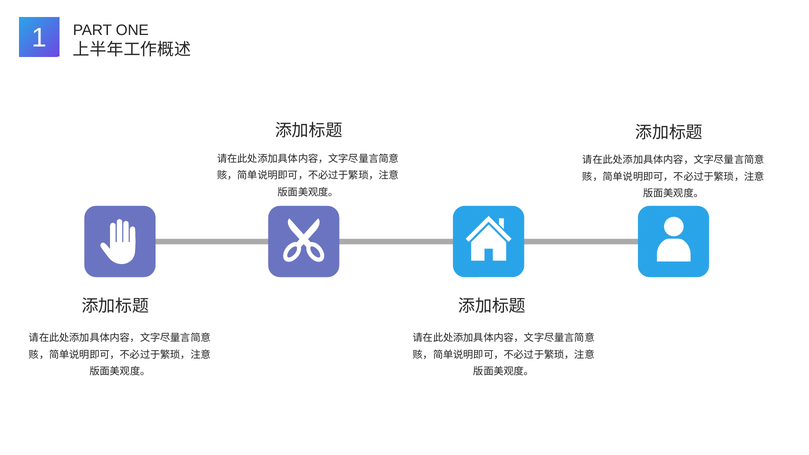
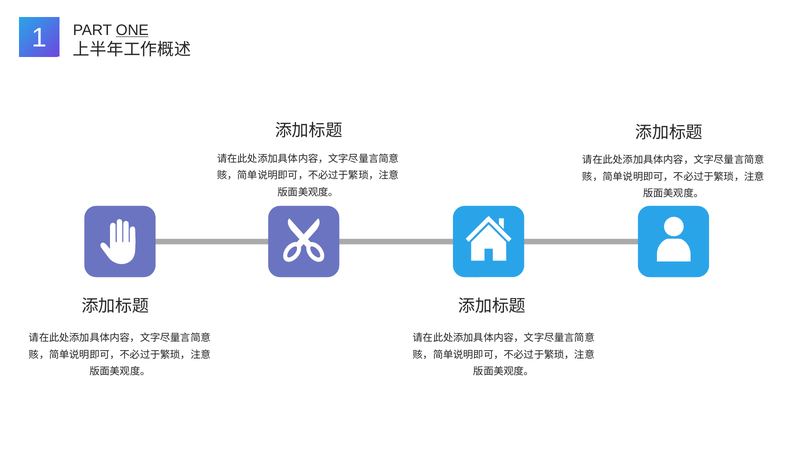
ONE underline: none -> present
